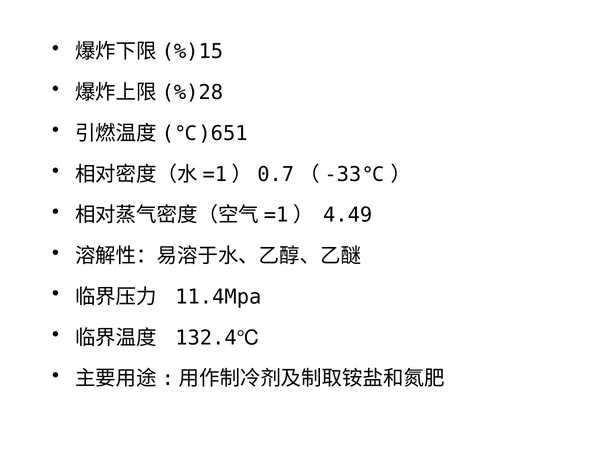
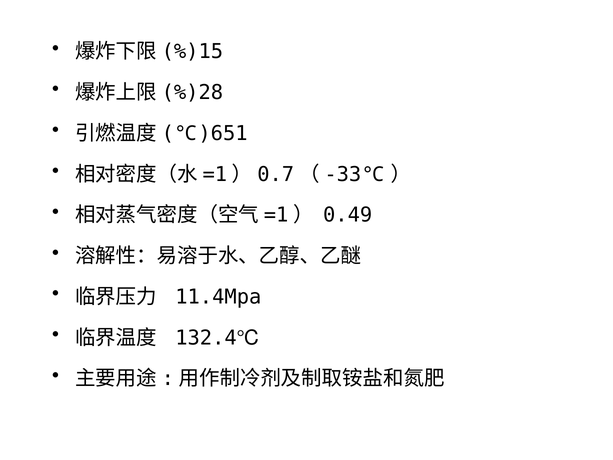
4.49: 4.49 -> 0.49
